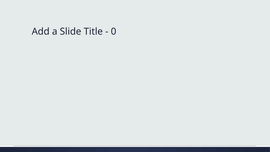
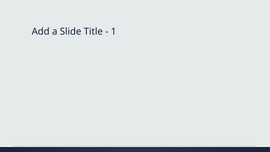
0: 0 -> 1
